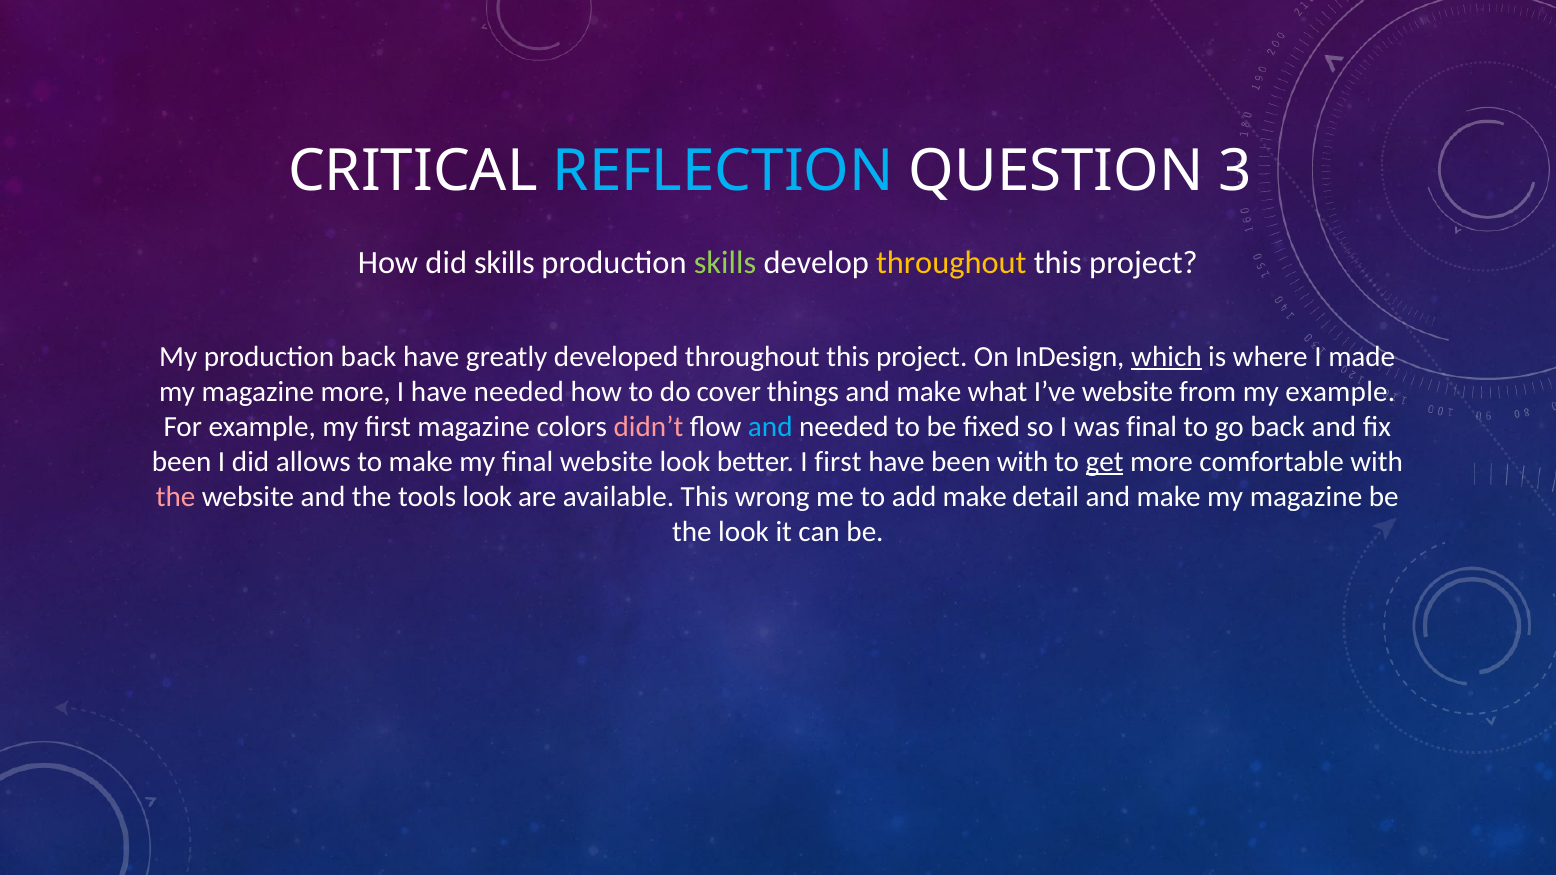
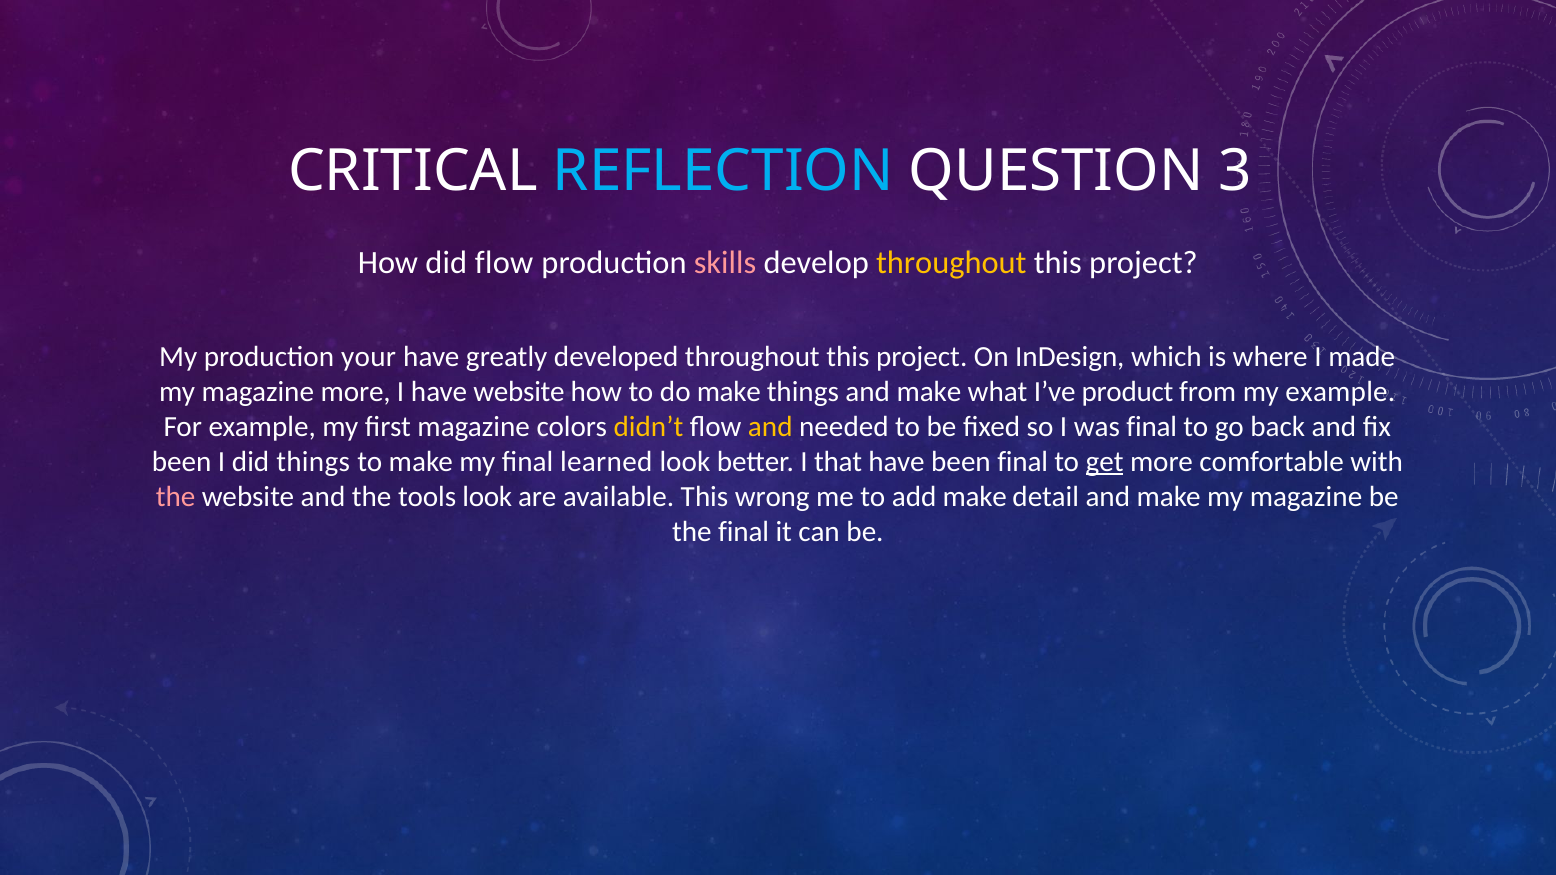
did skills: skills -> flow
skills at (725, 262) colour: light green -> pink
production back: back -> your
which underline: present -> none
have needed: needed -> website
do cover: cover -> make
I’ve website: website -> product
didn’t colour: pink -> yellow
and at (770, 427) colour: light blue -> yellow
did allows: allows -> things
final website: website -> learned
I first: first -> that
been with: with -> final
the look: look -> final
